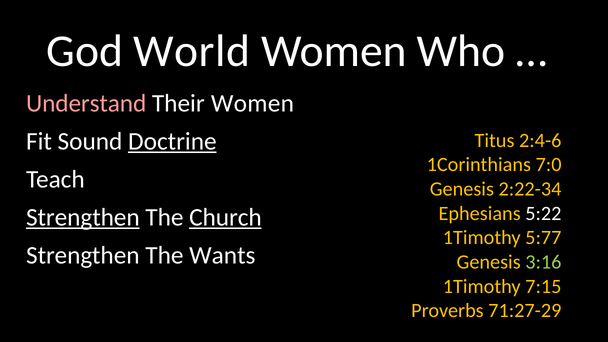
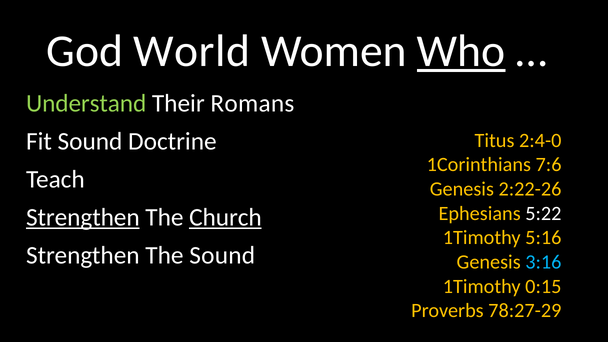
Who underline: none -> present
Understand colour: pink -> light green
Their Women: Women -> Romans
Doctrine underline: present -> none
2:4-6: 2:4-6 -> 2:4-0
7:0: 7:0 -> 7:6
2:22-34: 2:22-34 -> 2:22-26
5:77: 5:77 -> 5:16
The Wants: Wants -> Sound
3:16 colour: light green -> light blue
7:15: 7:15 -> 0:15
71:27-29: 71:27-29 -> 78:27-29
